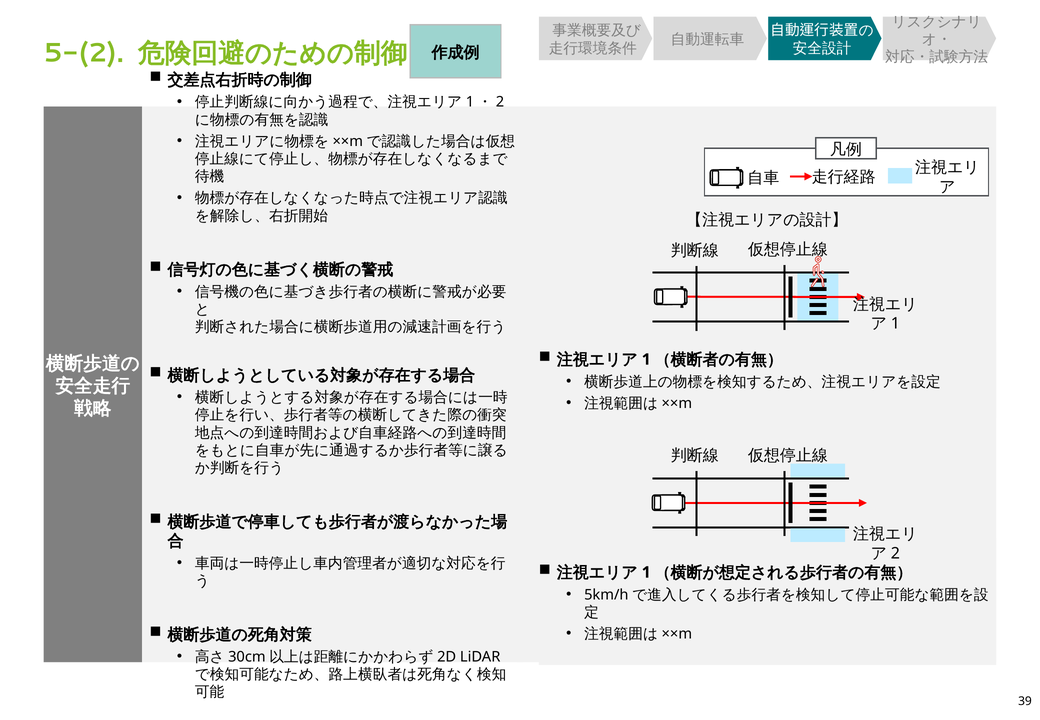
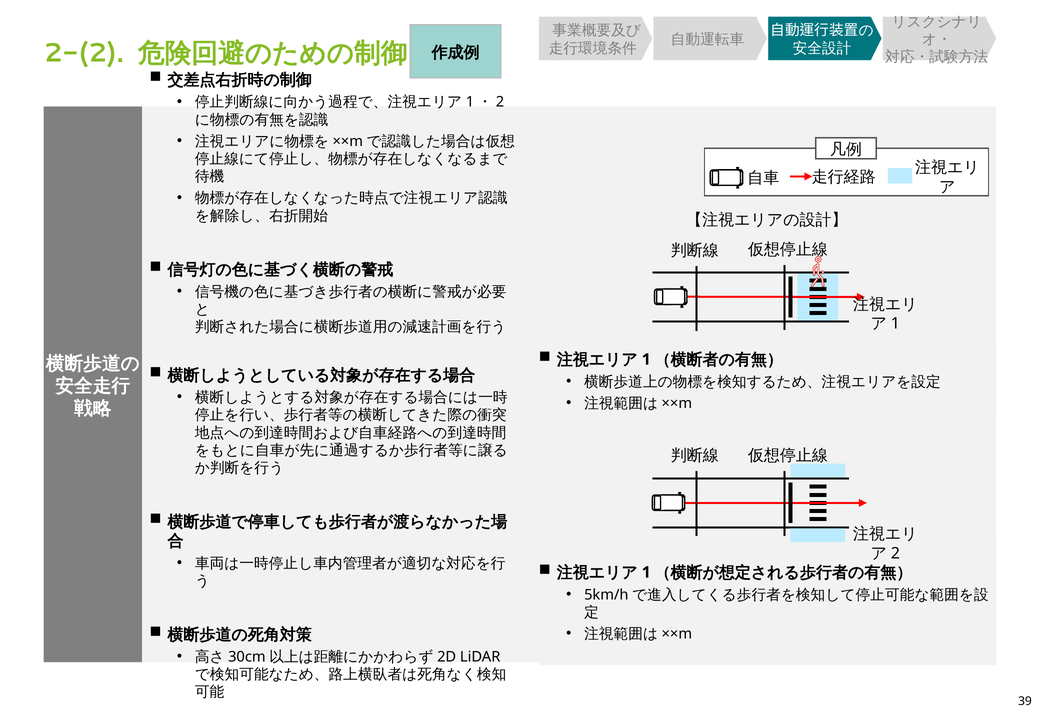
5-(2: 5-(2 -> 2-(2
